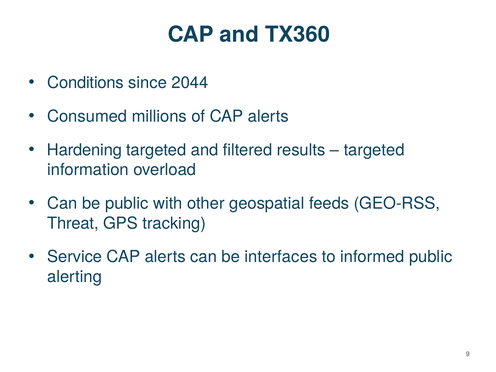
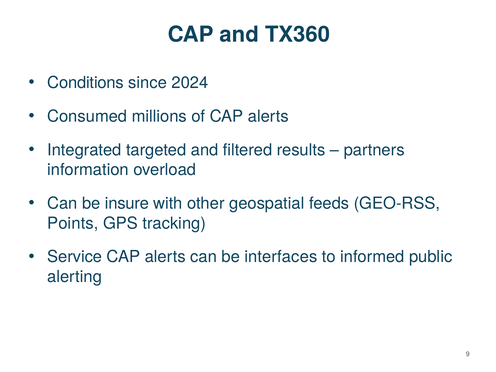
2044: 2044 -> 2024
Hardening: Hardening -> Integrated
targeted at (374, 150): targeted -> partners
be public: public -> insure
Threat: Threat -> Points
